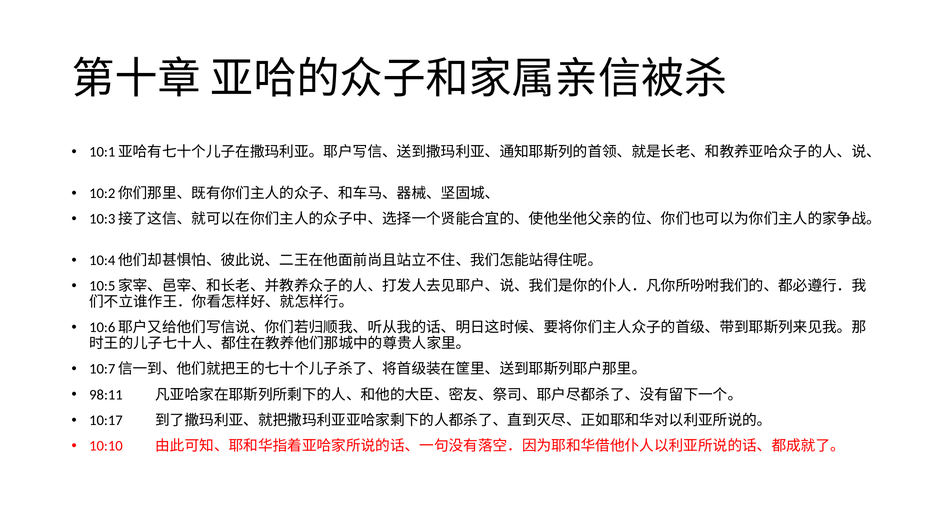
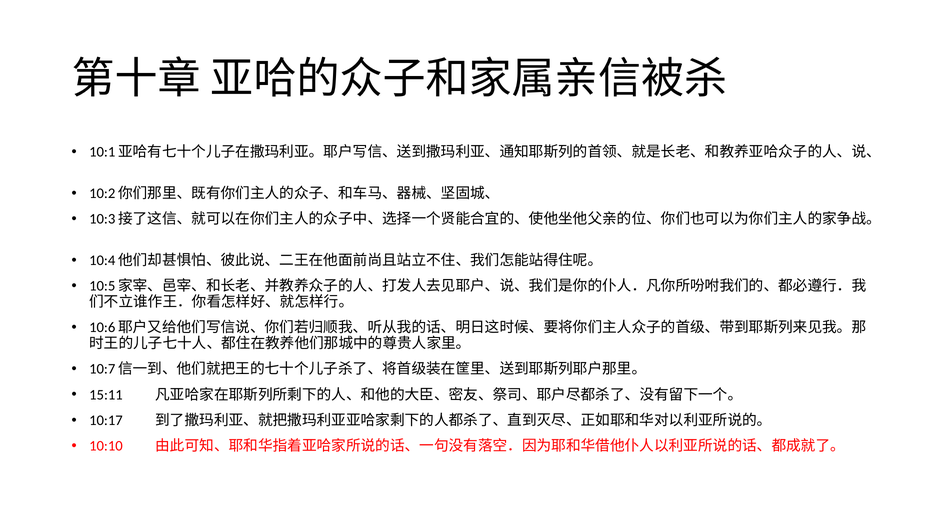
98:11: 98:11 -> 15:11
